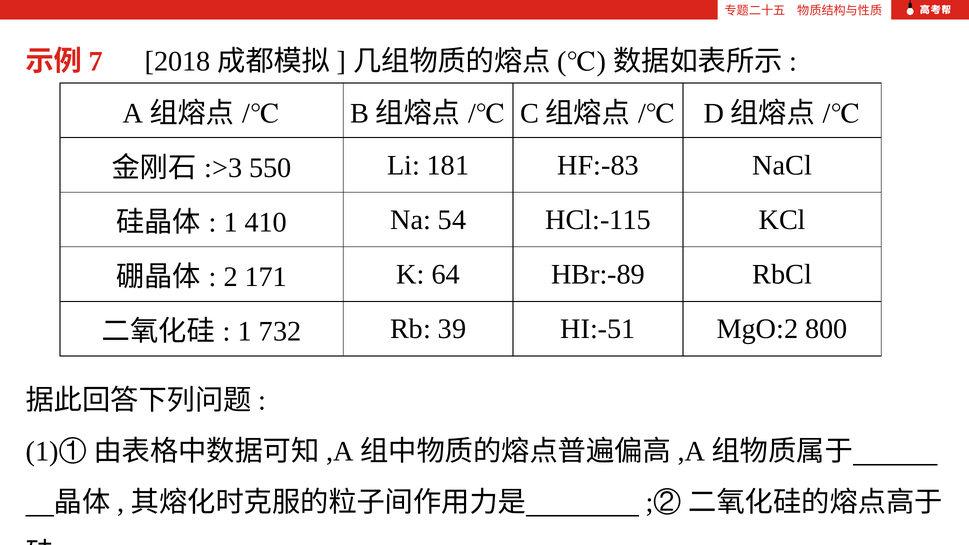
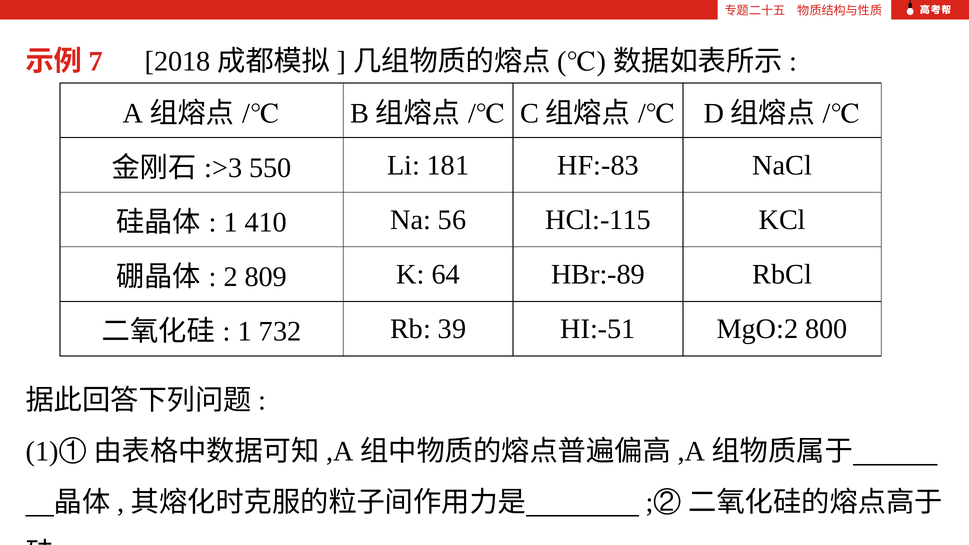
54: 54 -> 56
171: 171 -> 809
